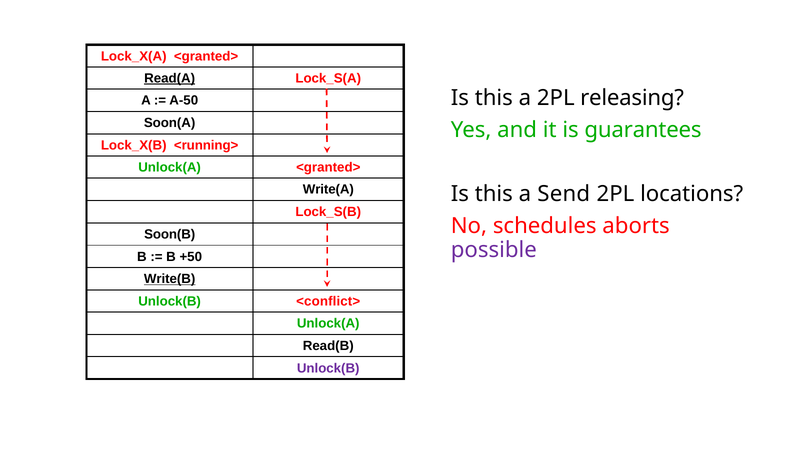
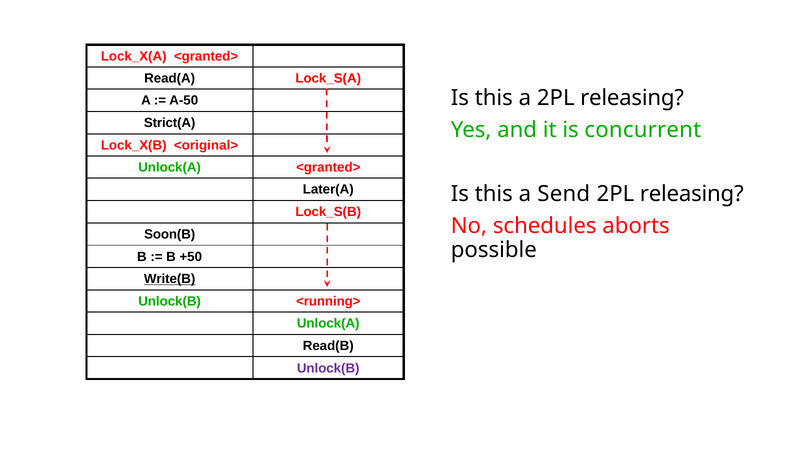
Read(A underline: present -> none
Soon(A: Soon(A -> Strict(A
guarantees: guarantees -> concurrent
<running>: <running> -> <original>
Write(A: Write(A -> Later(A
locations at (692, 194): locations -> releasing
possible colour: purple -> black
<conflict>: <conflict> -> <running>
